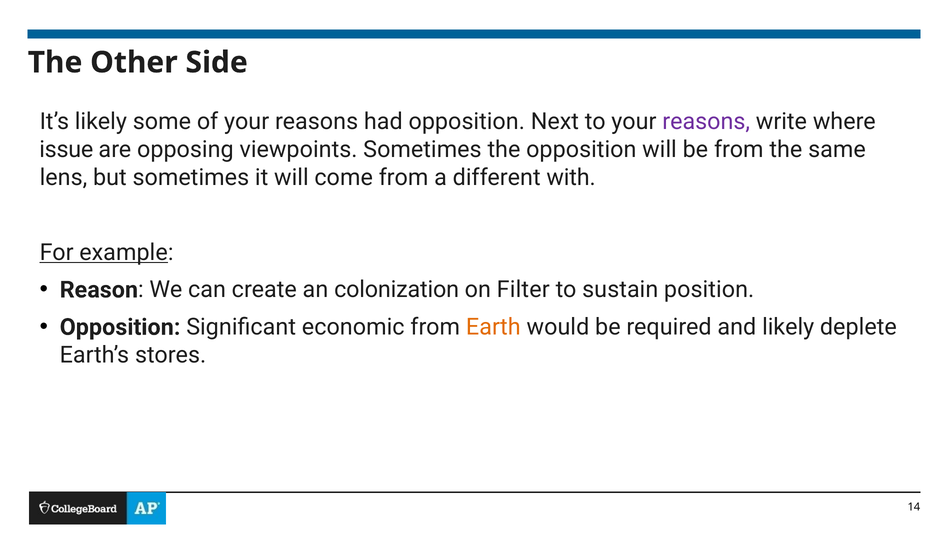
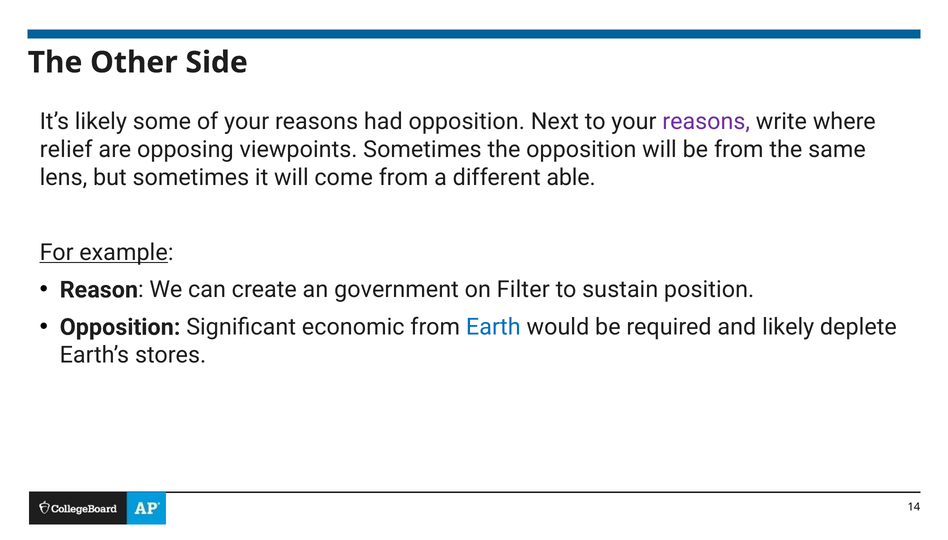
issue: issue -> relief
with: with -> able
colonization: colonization -> government
Earth colour: orange -> blue
